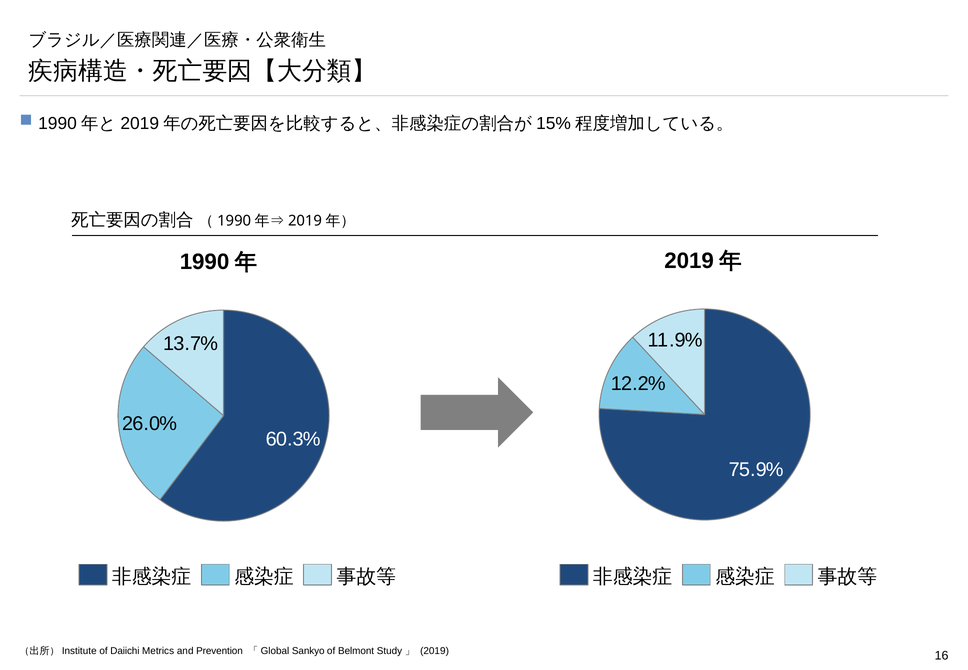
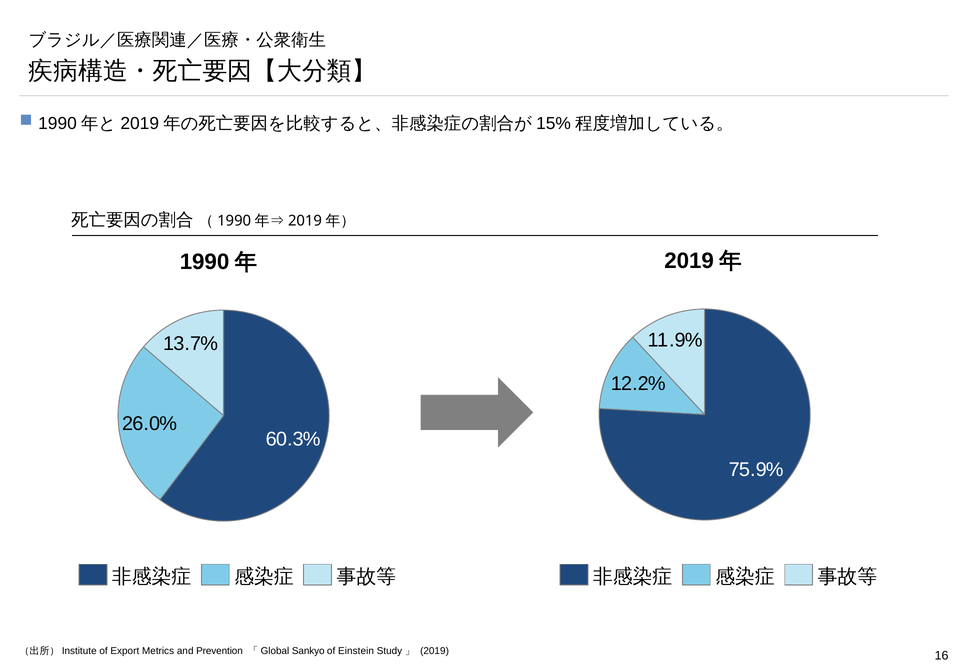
Daiichi: Daiichi -> Export
Belmont: Belmont -> Einstein
